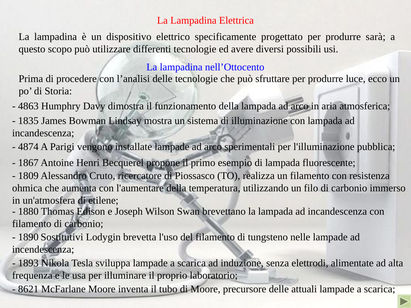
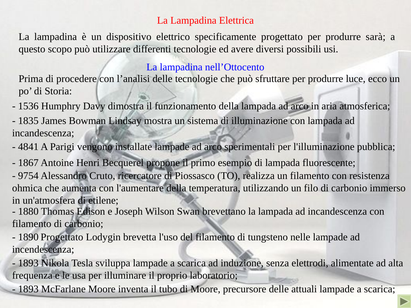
4863: 4863 -> 1536
4874: 4874 -> 4841
1809: 1809 -> 9754
1890 Sostitutivi: Sostitutivi -> Progettato
8621 at (28, 289): 8621 -> 1893
